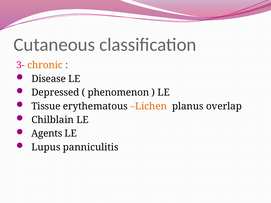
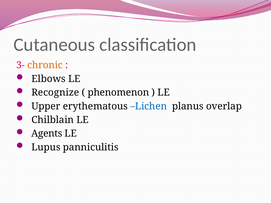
Disease: Disease -> Elbows
Depressed: Depressed -> Recognize
Tissue: Tissue -> Upper
Lichen colour: orange -> blue
